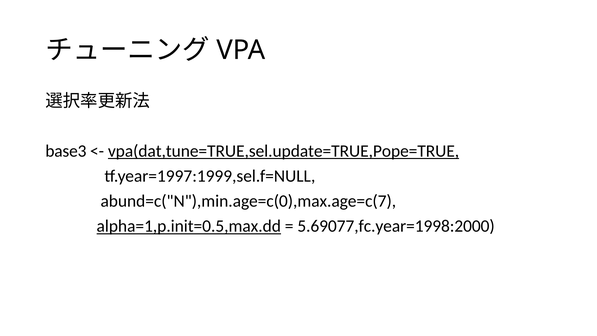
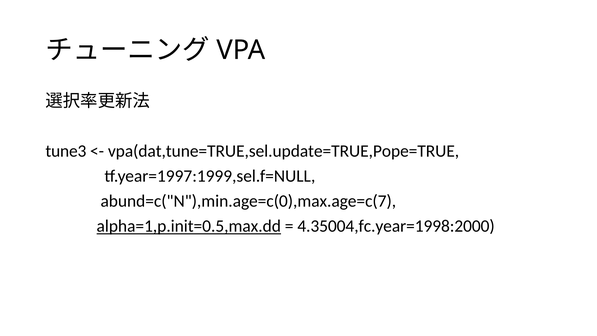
base3: base3 -> tune3
vpa(dat,tune=TRUE,sel.update=TRUE,Pope=TRUE underline: present -> none
5.69077,fc.year=1998:2000: 5.69077,fc.year=1998:2000 -> 4.35004,fc.year=1998:2000
